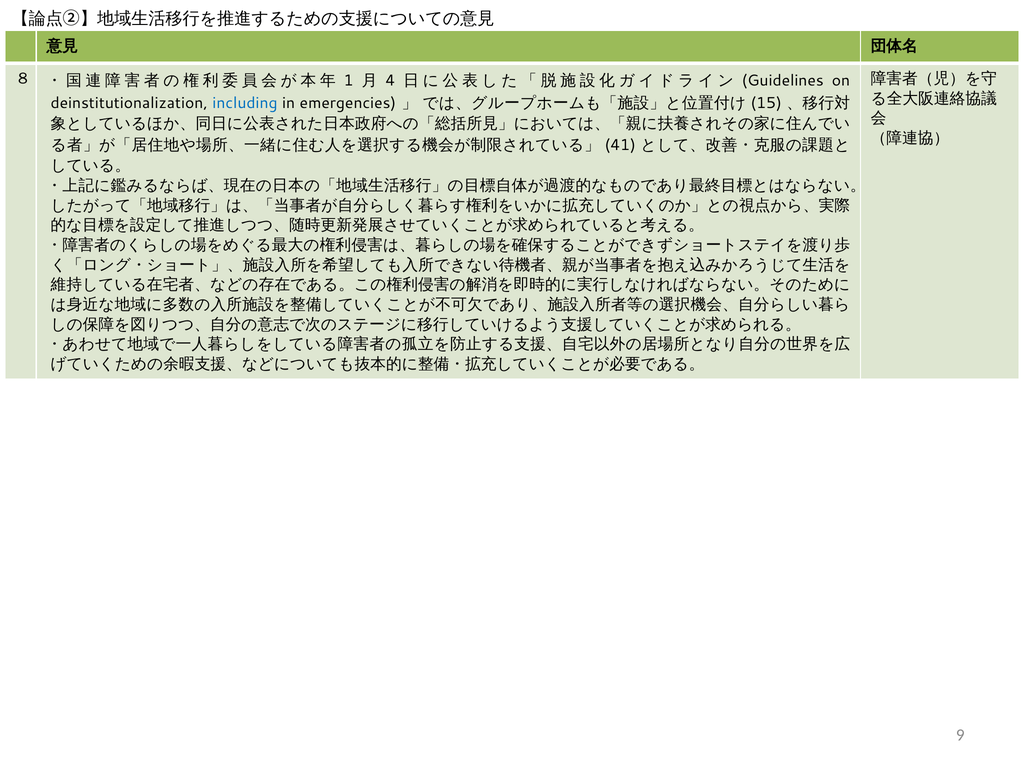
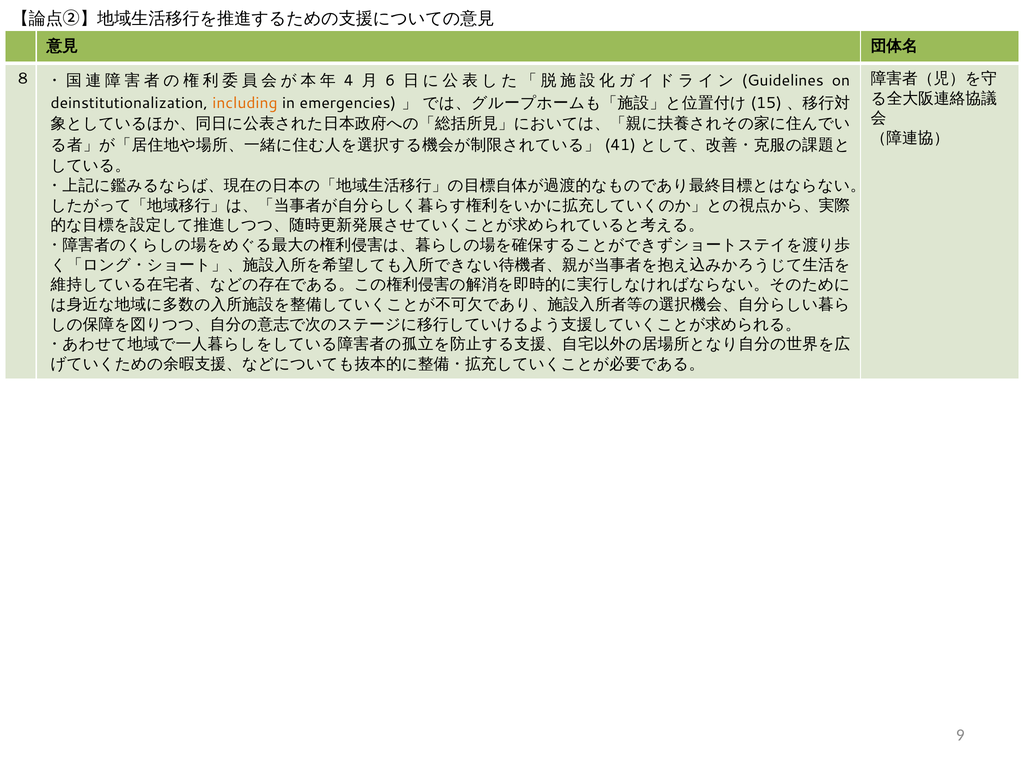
1: 1 -> 4
4: 4 -> 6
including colour: blue -> orange
